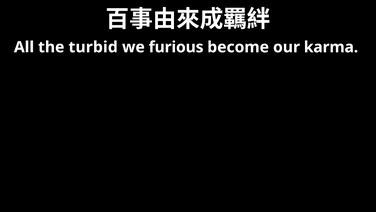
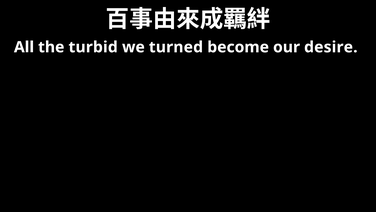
furious: furious -> turned
karma: karma -> desire
